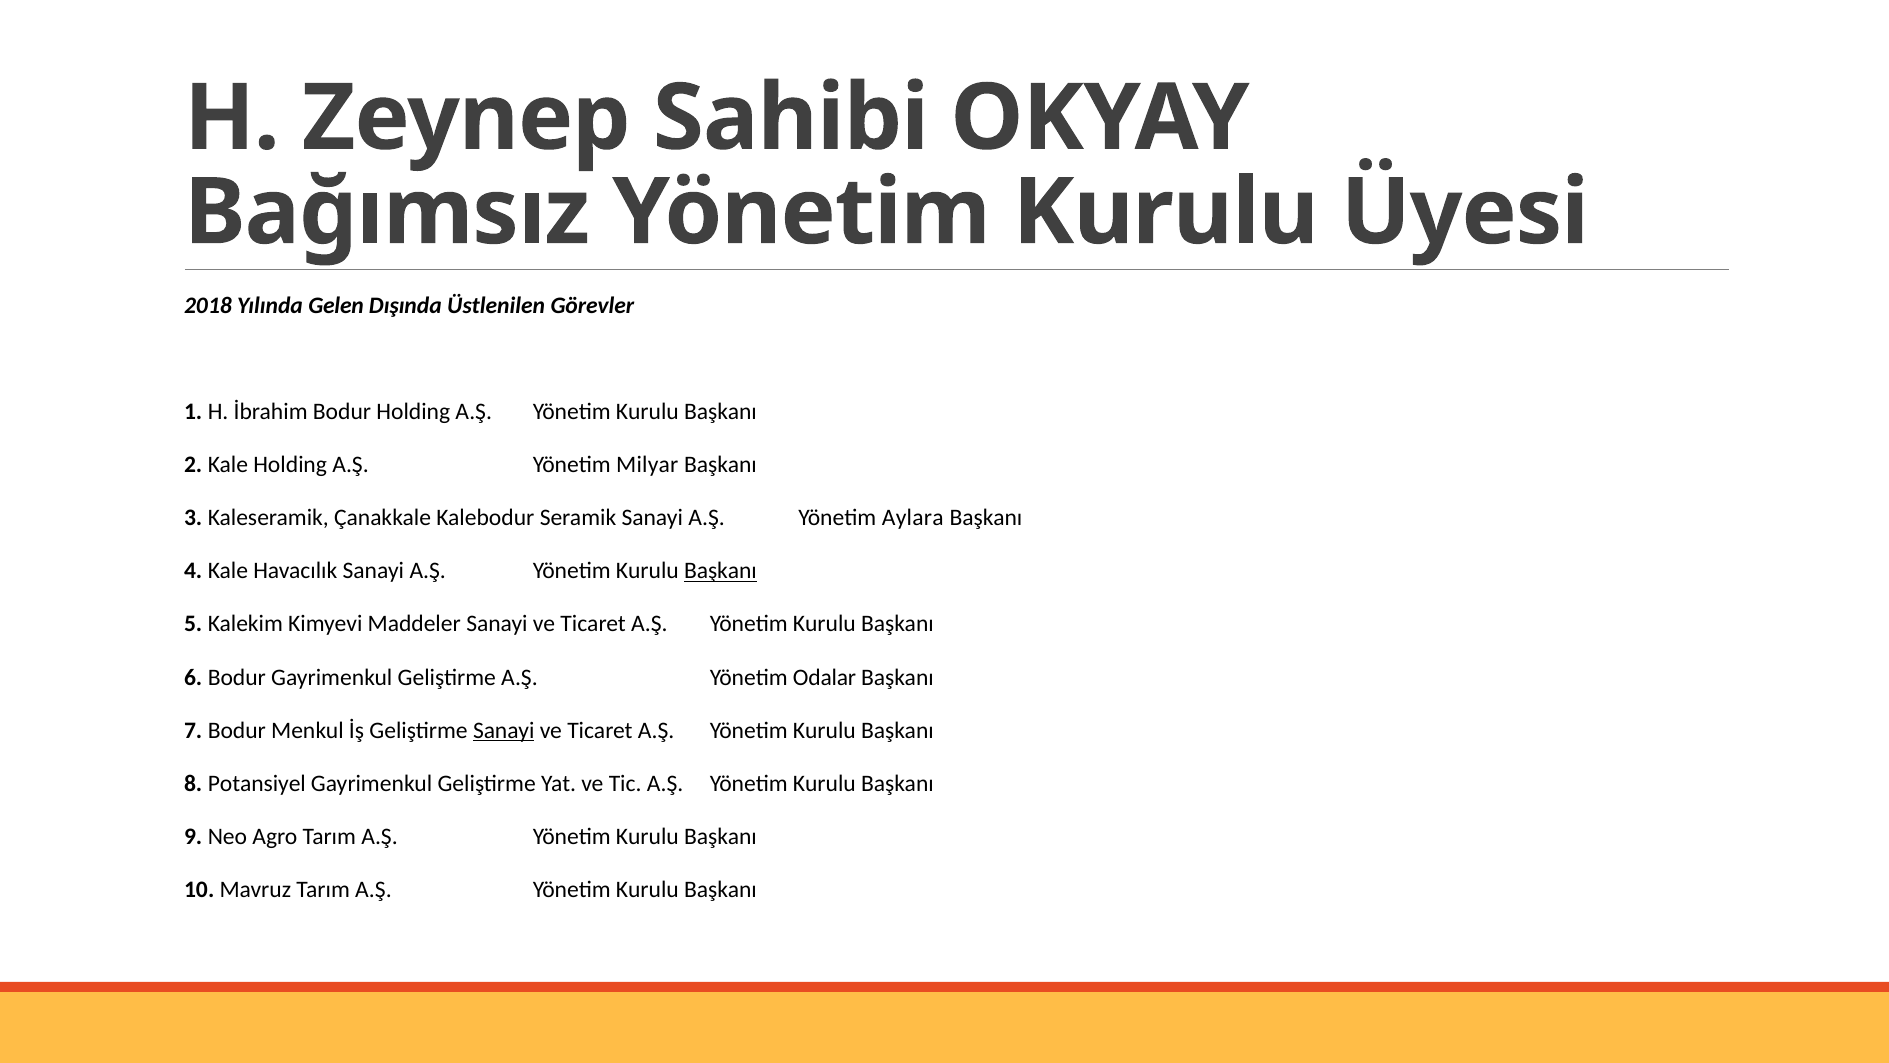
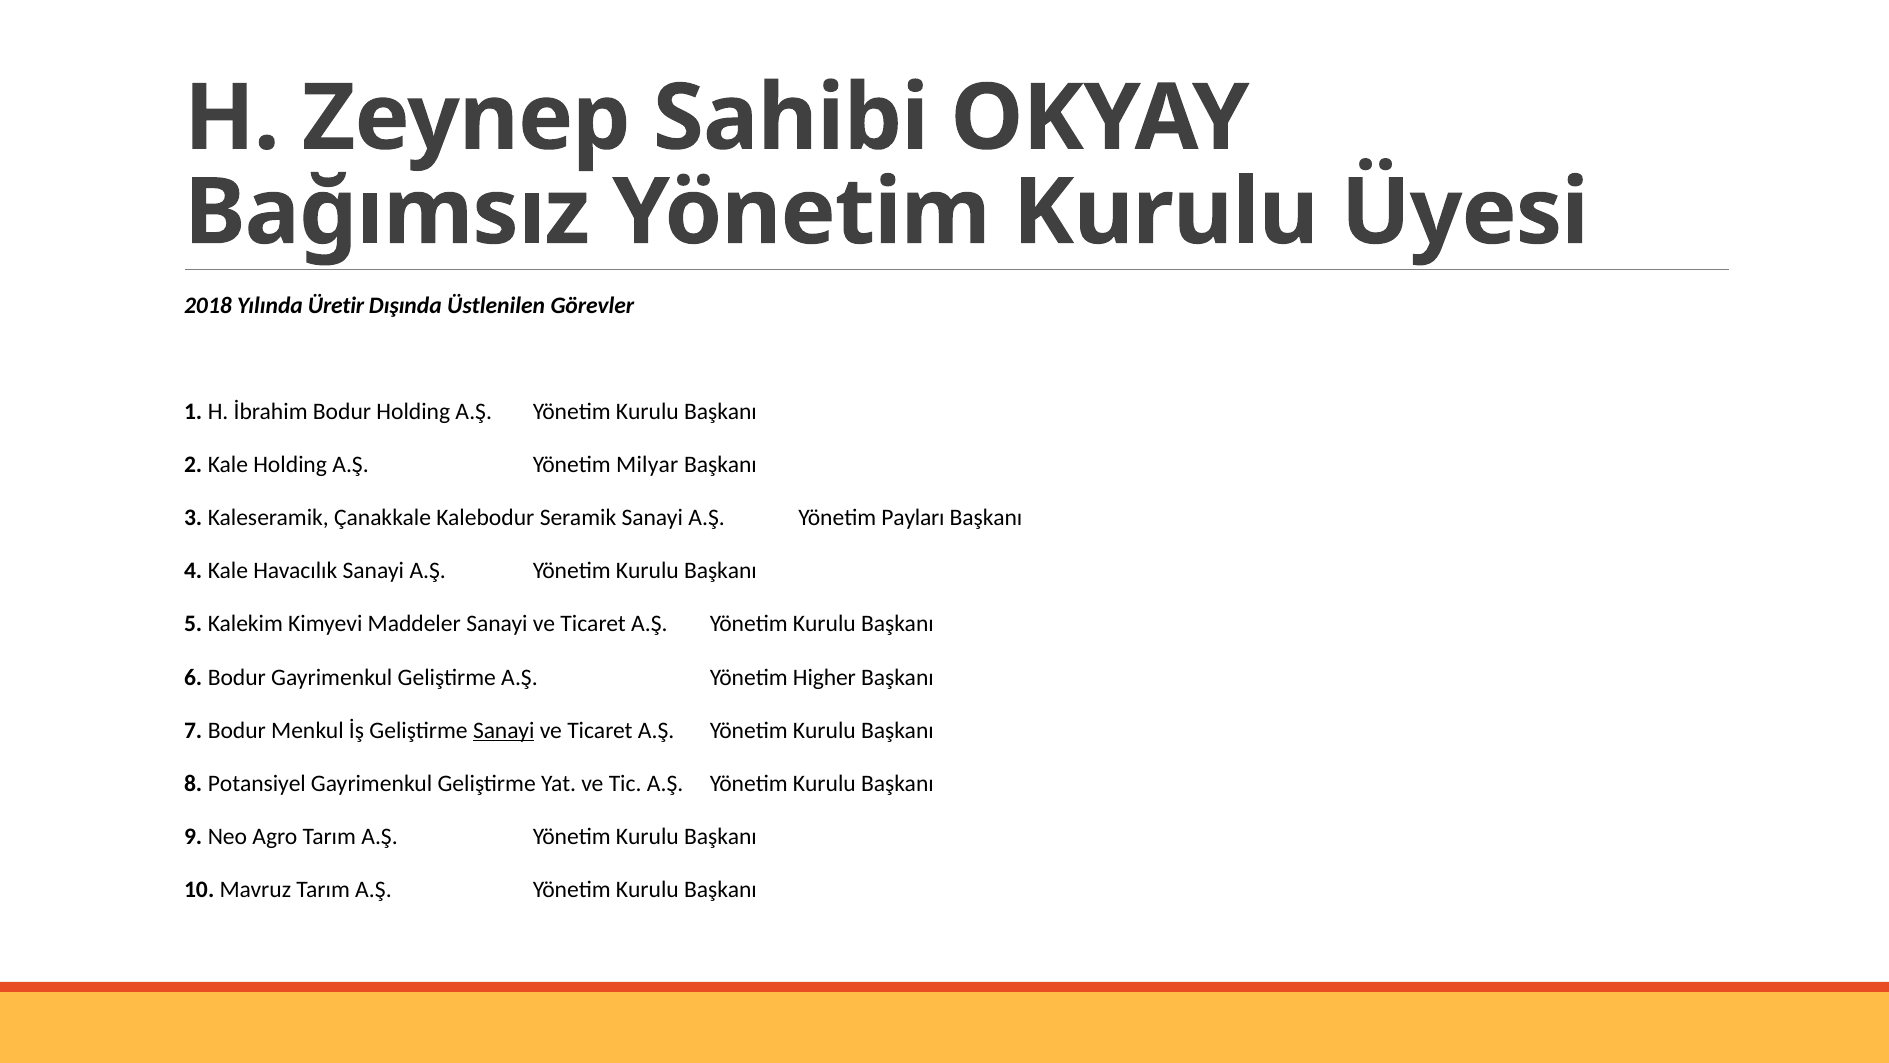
Gelen: Gelen -> Üretir
Aylara: Aylara -> Payları
Başkanı at (720, 571) underline: present -> none
Odalar: Odalar -> Higher
